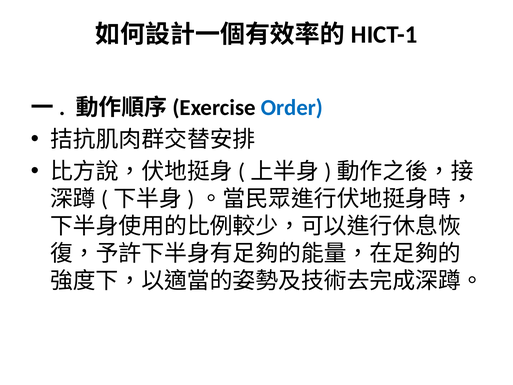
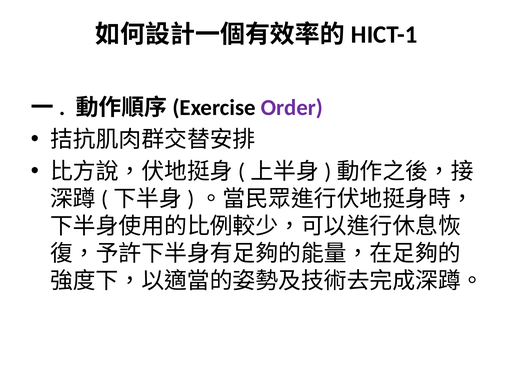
Order colour: blue -> purple
